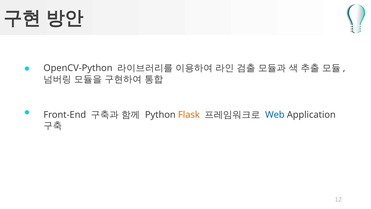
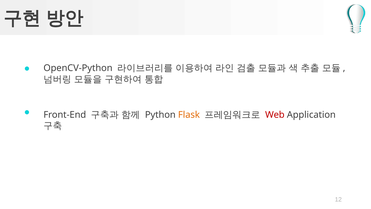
Web colour: blue -> red
